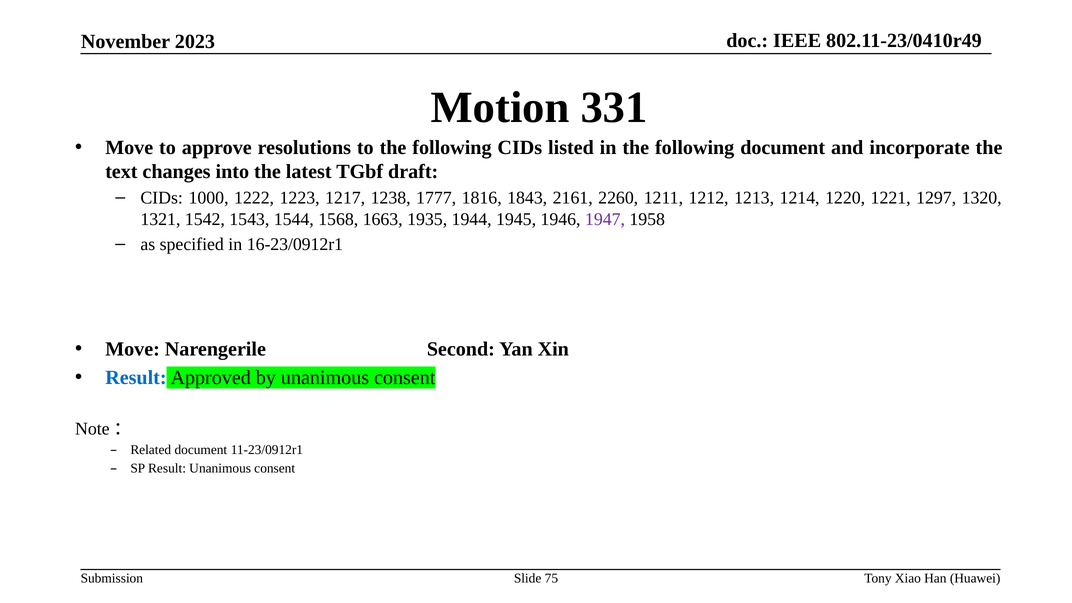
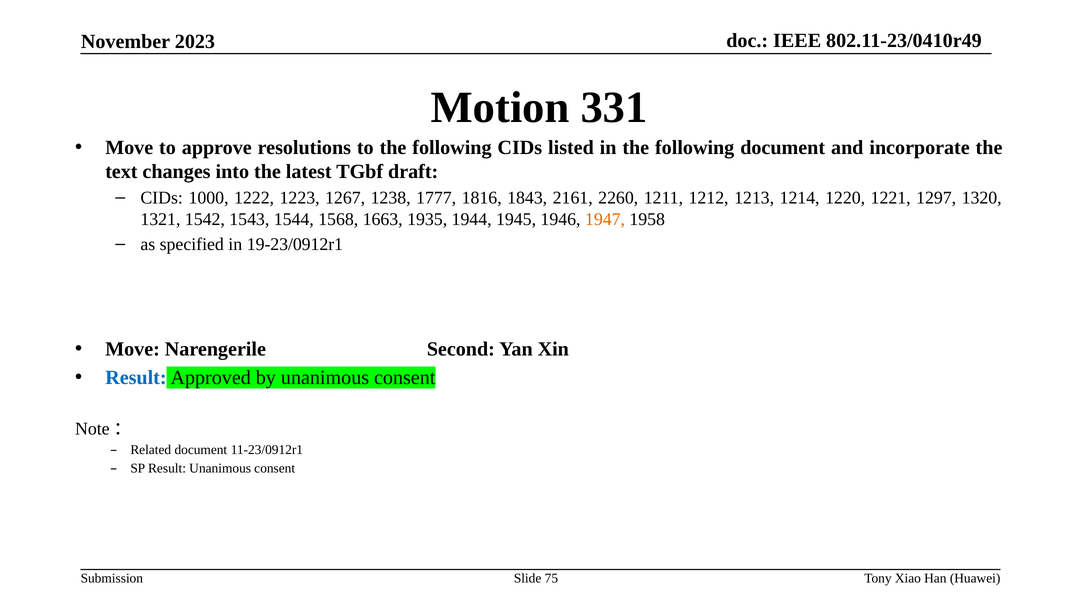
1217: 1217 -> 1267
1947 colour: purple -> orange
16-23/0912r1: 16-23/0912r1 -> 19-23/0912r1
